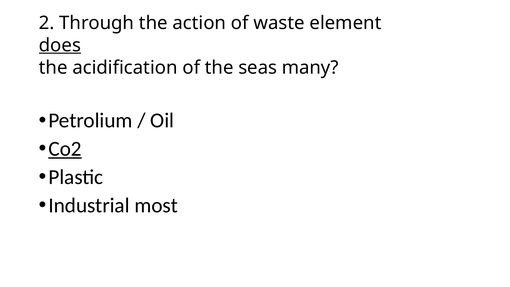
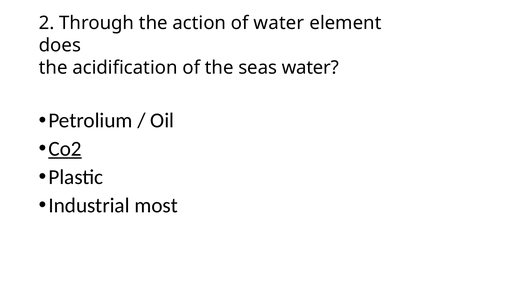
of waste: waste -> water
does underline: present -> none
seas many: many -> water
